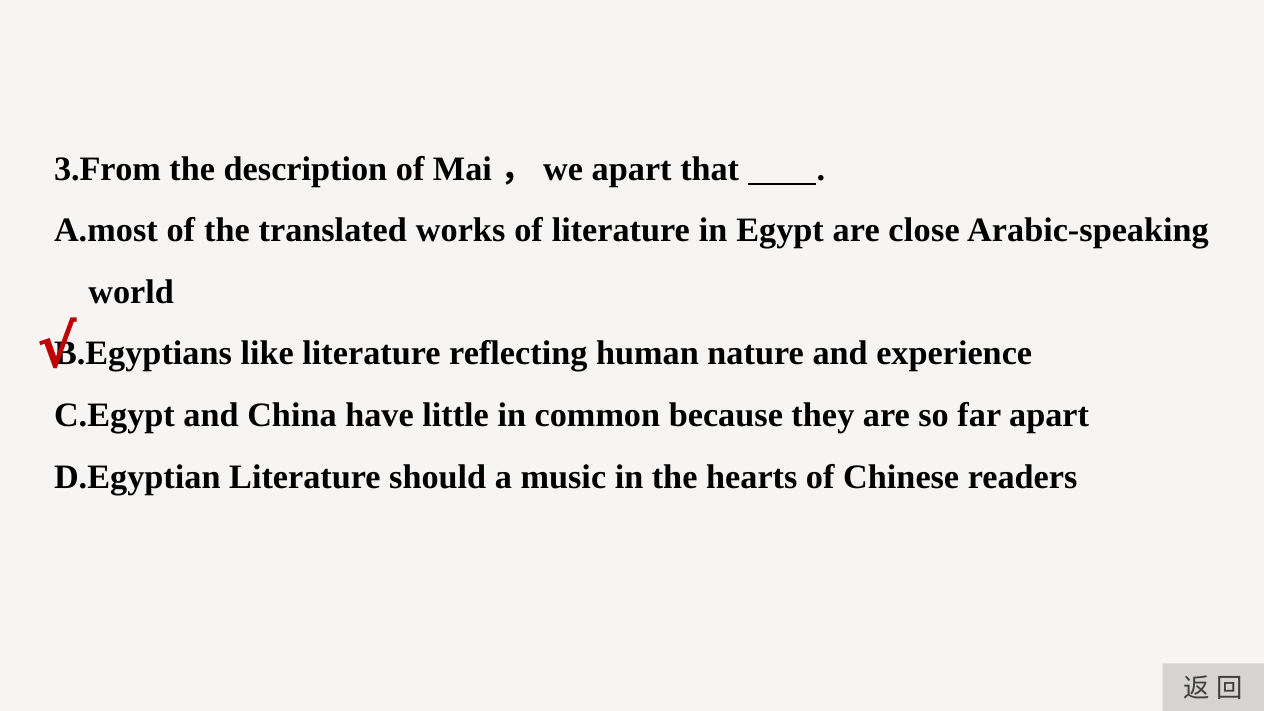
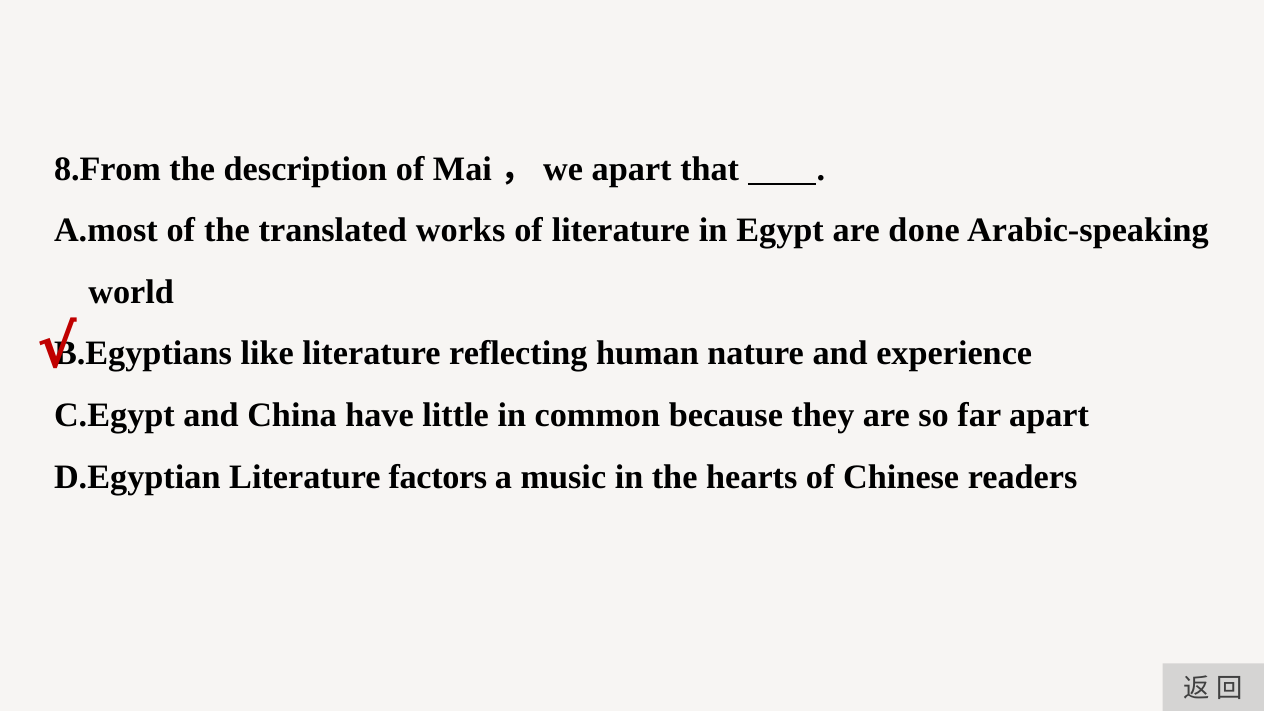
3.From: 3.From -> 8.From
close: close -> done
should: should -> factors
